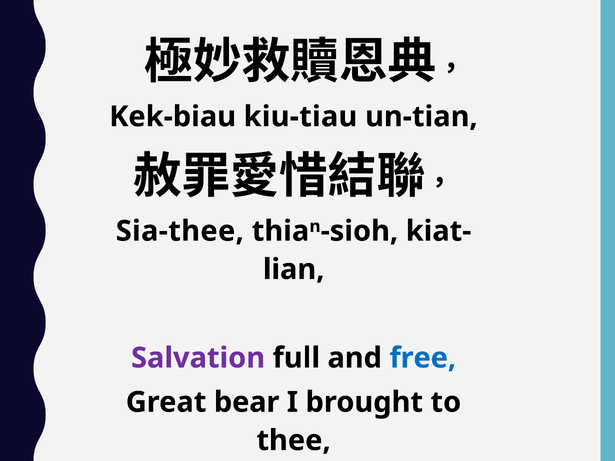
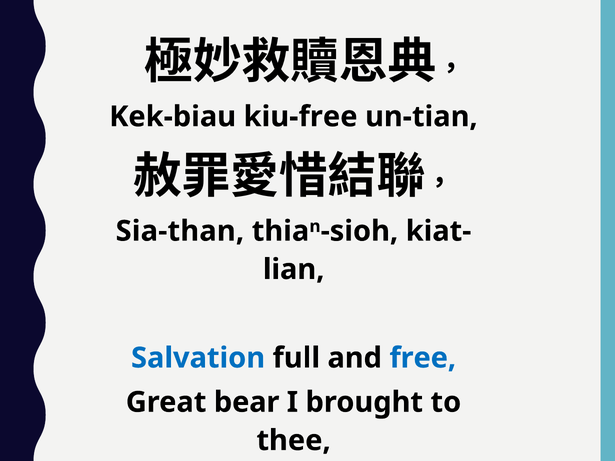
kiu-tiau: kiu-tiau -> kiu-free
Sia-thee: Sia-thee -> Sia-than
Salvation colour: purple -> blue
